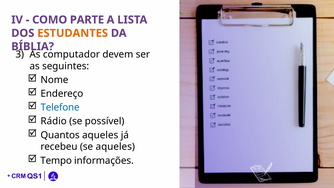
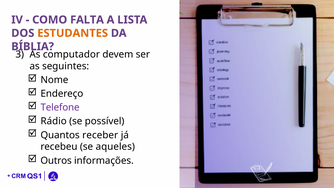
PARTE: PARTE -> FALTA
Telefone colour: blue -> purple
Quantos aqueles: aqueles -> receber
Tempo: Tempo -> Outros
